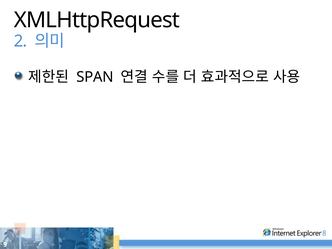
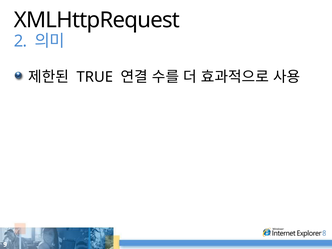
SPAN: SPAN -> TRUE
